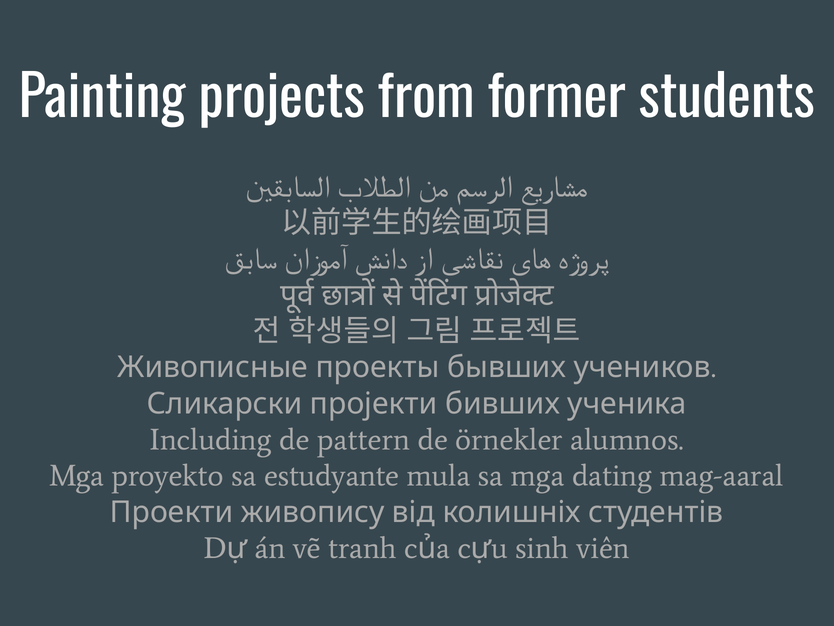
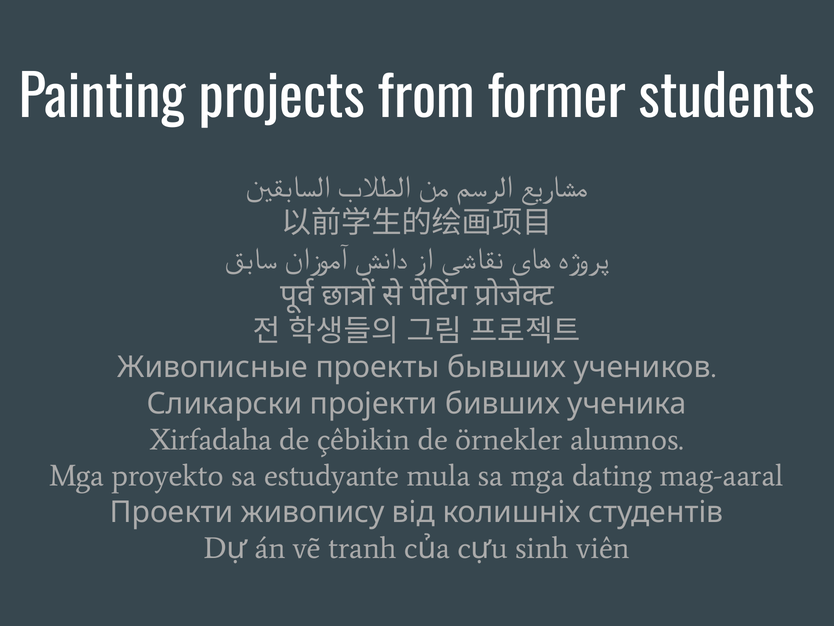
Including: Including -> Xirfadaha
pattern: pattern -> çêbikin
